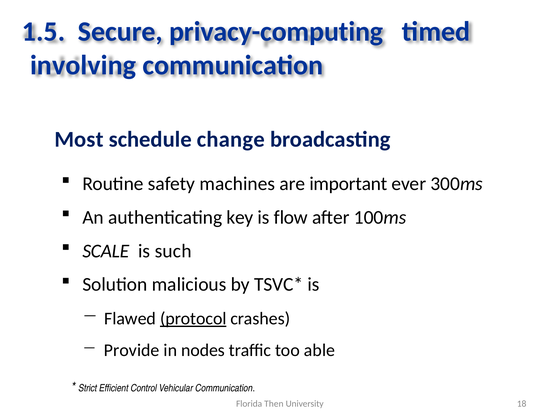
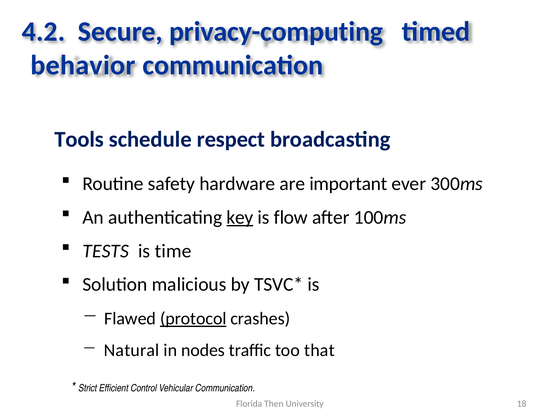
1.5: 1.5 -> 4.2
involving: involving -> behavior
Most: Most -> Tools
change: change -> respect
machines: machines -> hardware
key underline: none -> present
SCALE: SCALE -> TESTS
such: such -> time
Provide: Provide -> Natural
able: able -> that
